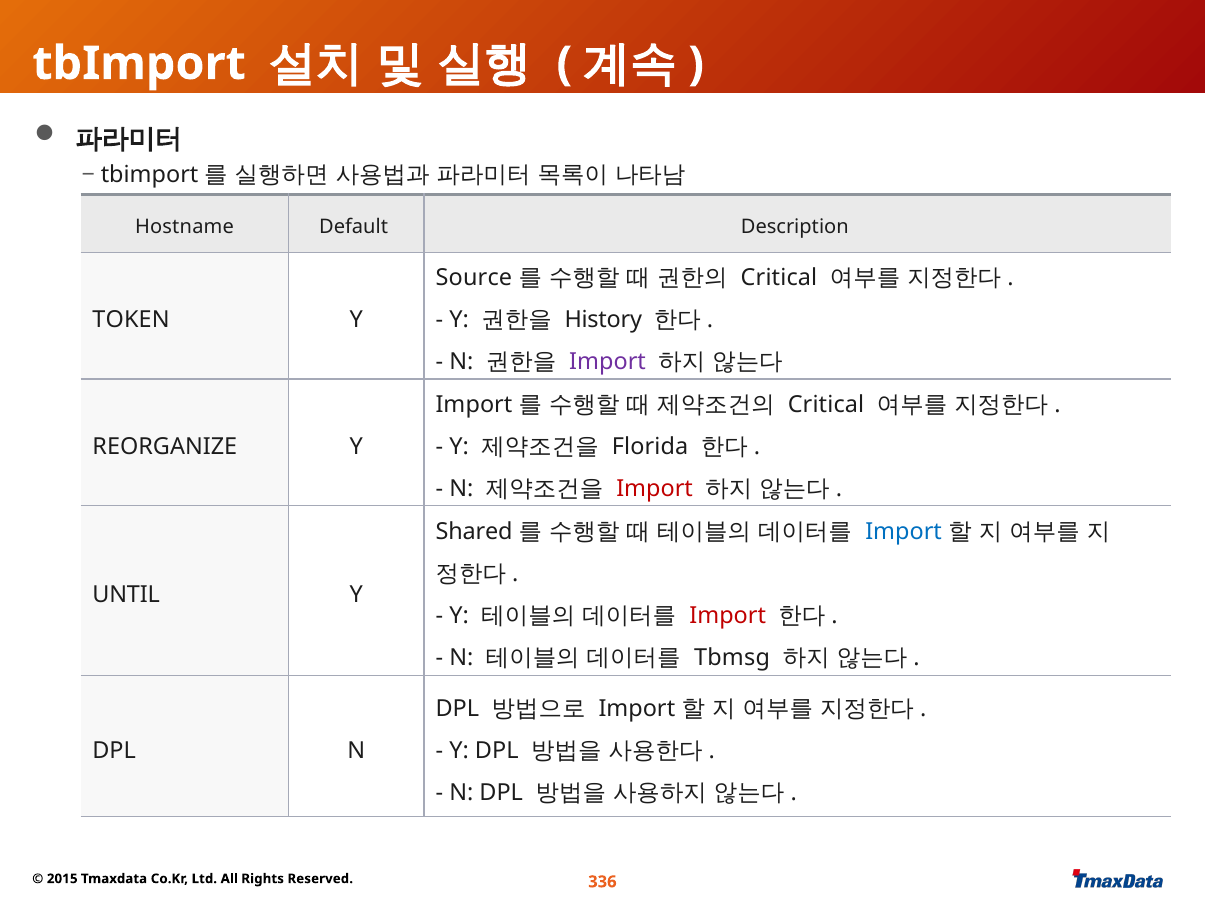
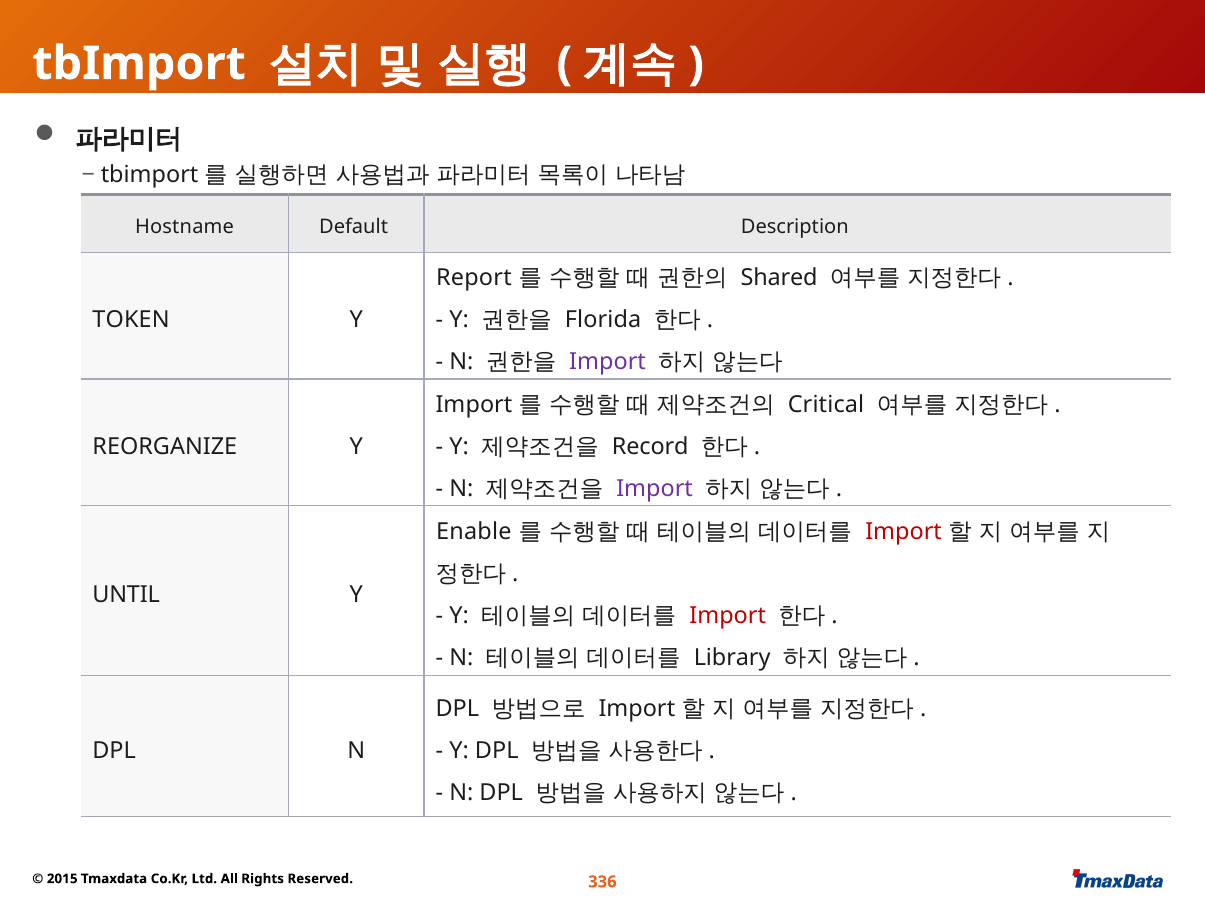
Source: Source -> Report
Critical at (779, 278): Critical -> Shared
History: History -> Florida
Florida: Florida -> Record
Import at (655, 489) colour: red -> purple
Shared: Shared -> Enable
Import at (904, 532) colour: blue -> red
Tbmsg: Tbmsg -> Library
